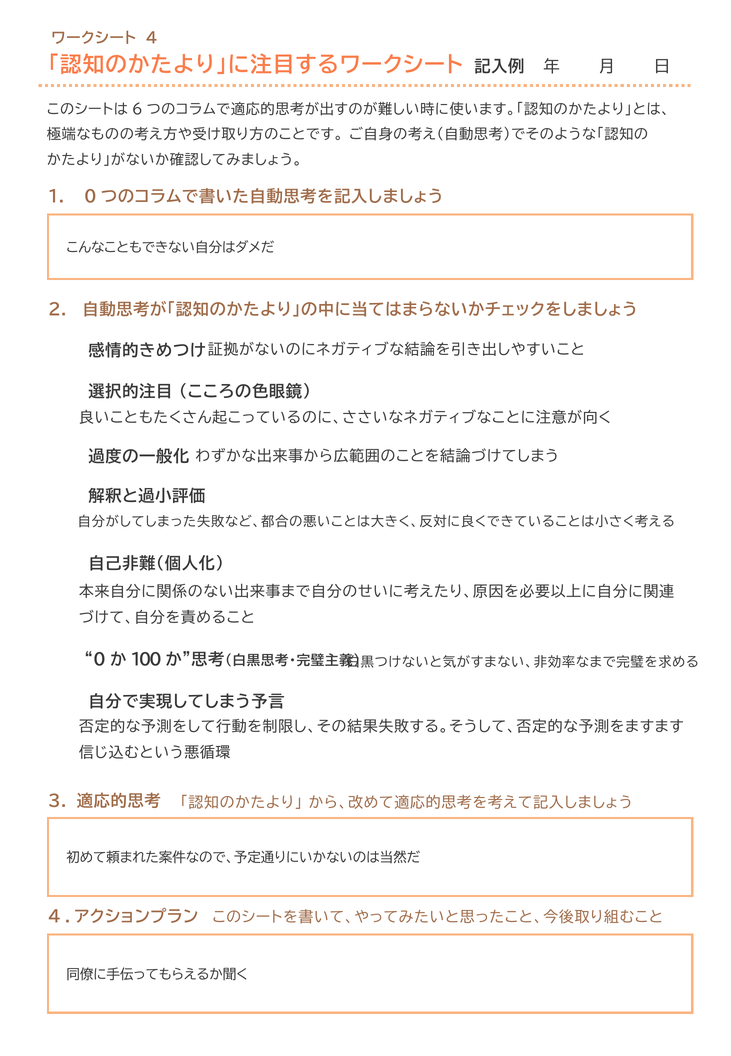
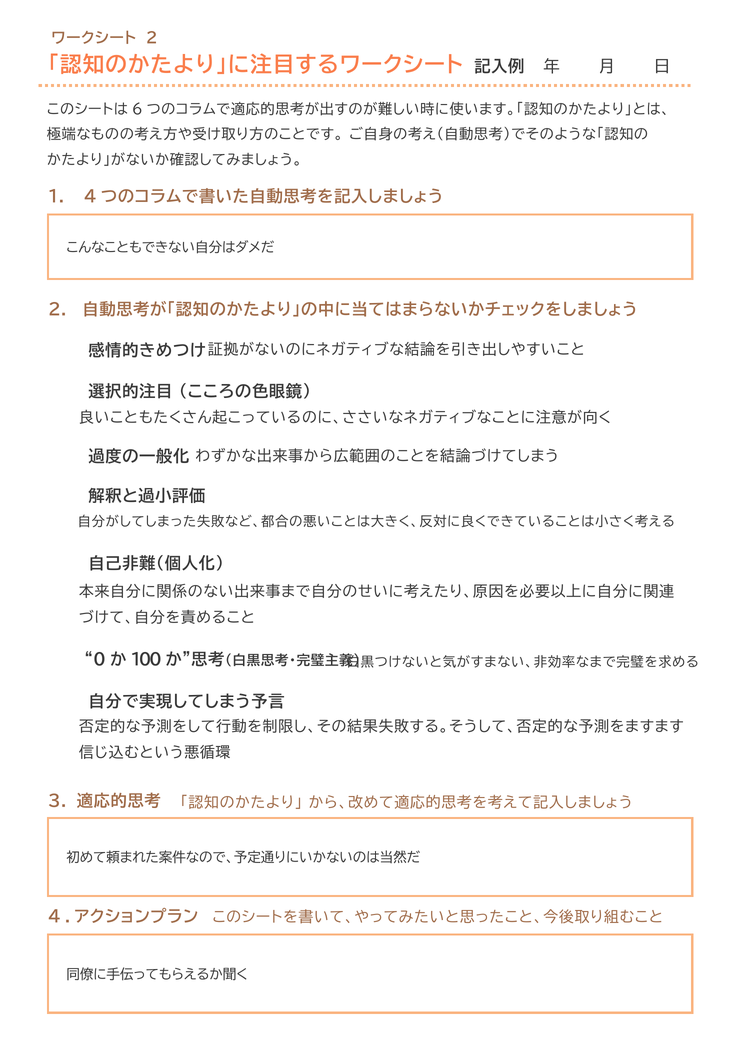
4 at (152, 38): 4 -> 2
1 0: 0 -> 4
